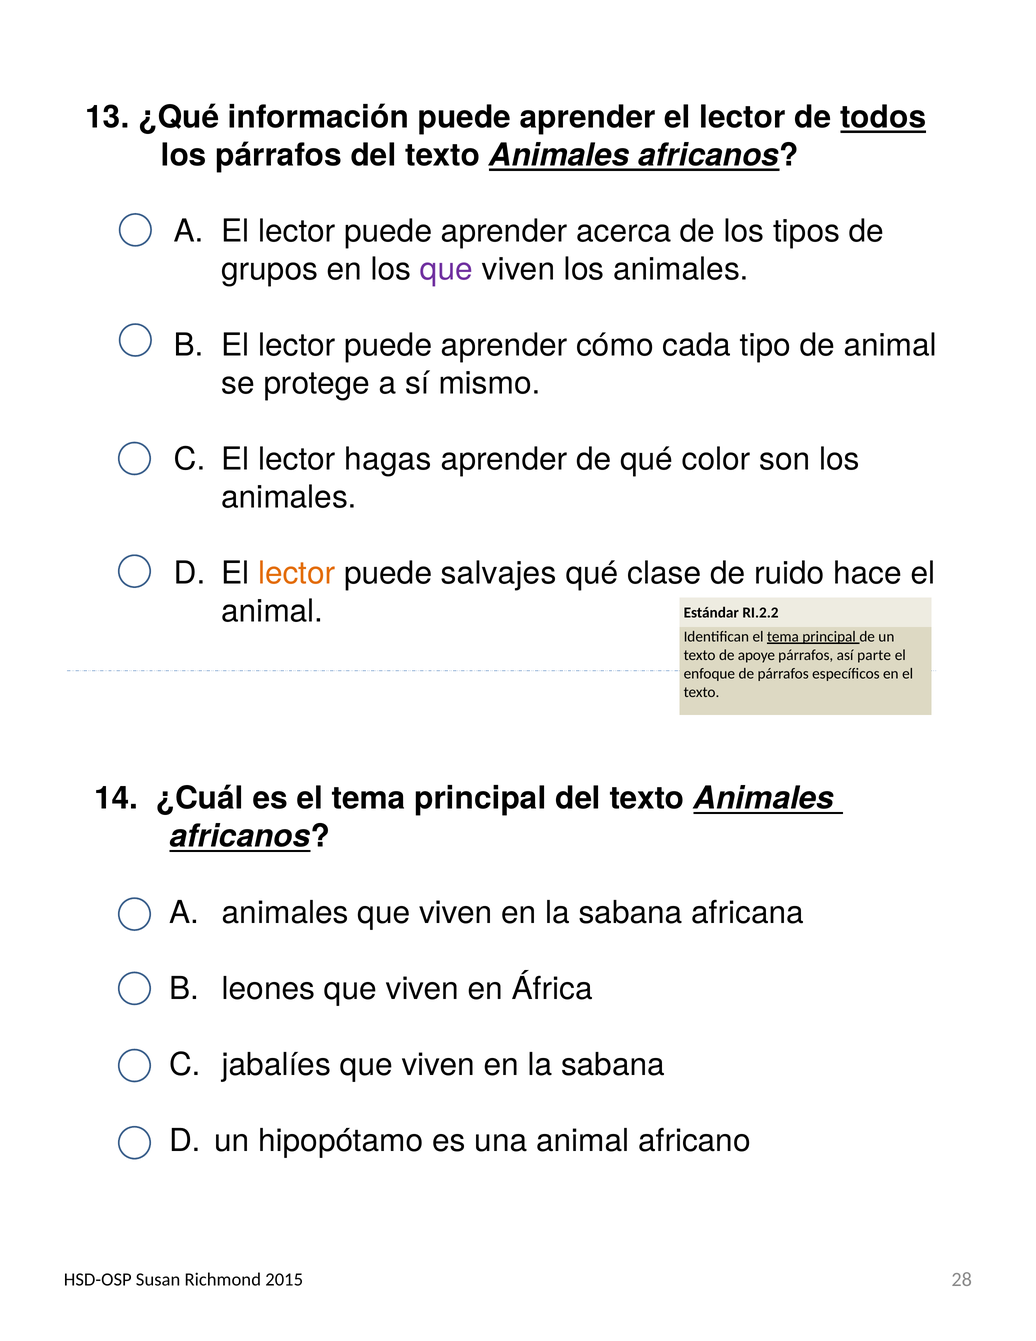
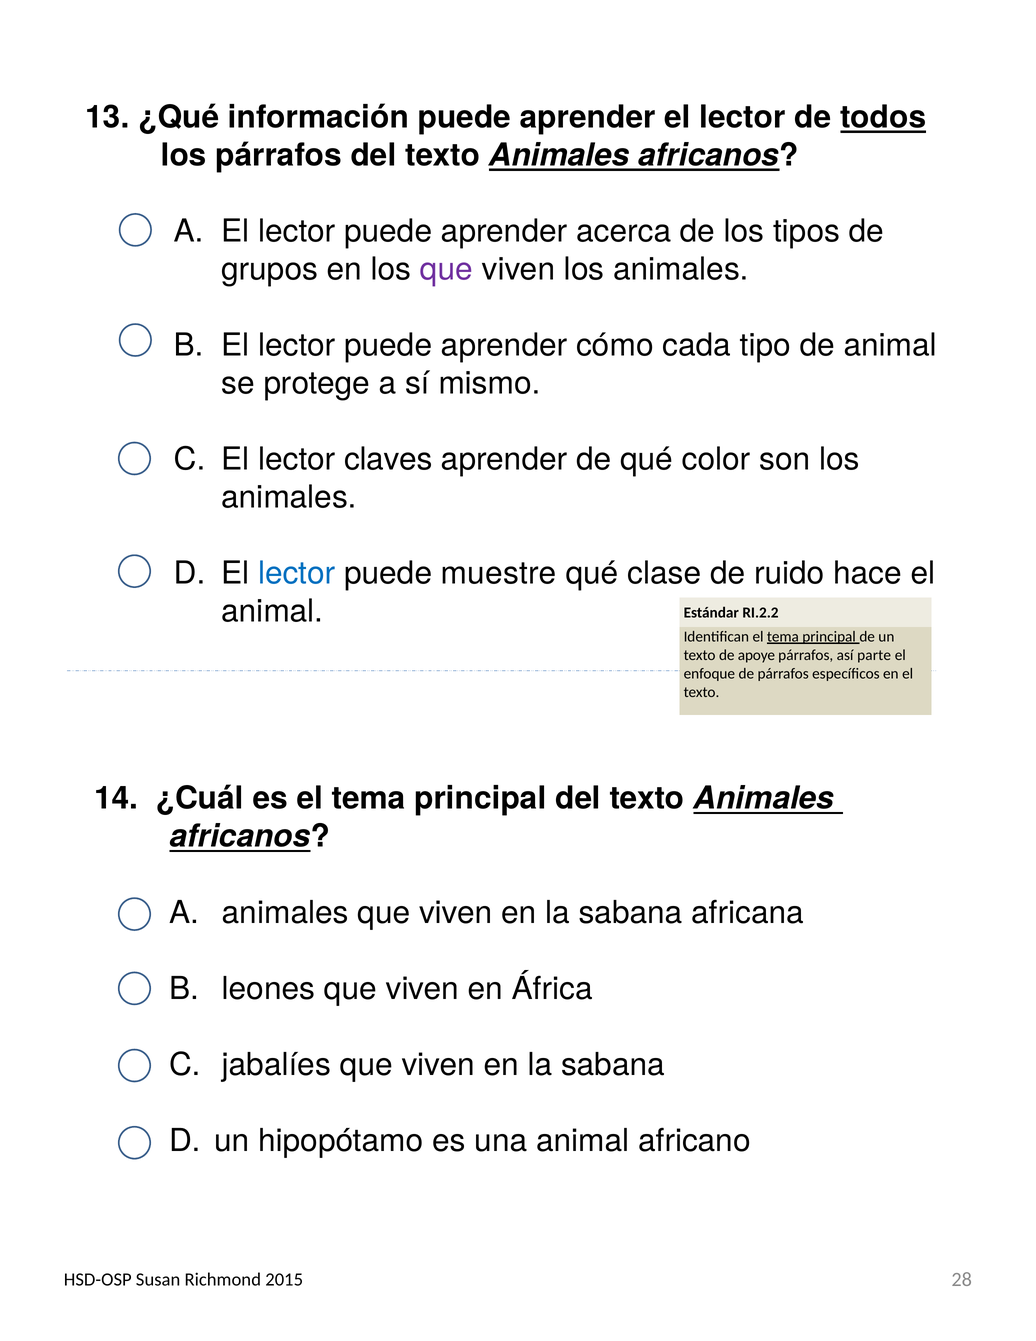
hagas: hagas -> claves
lector at (297, 573) colour: orange -> blue
salvajes: salvajes -> muestre
